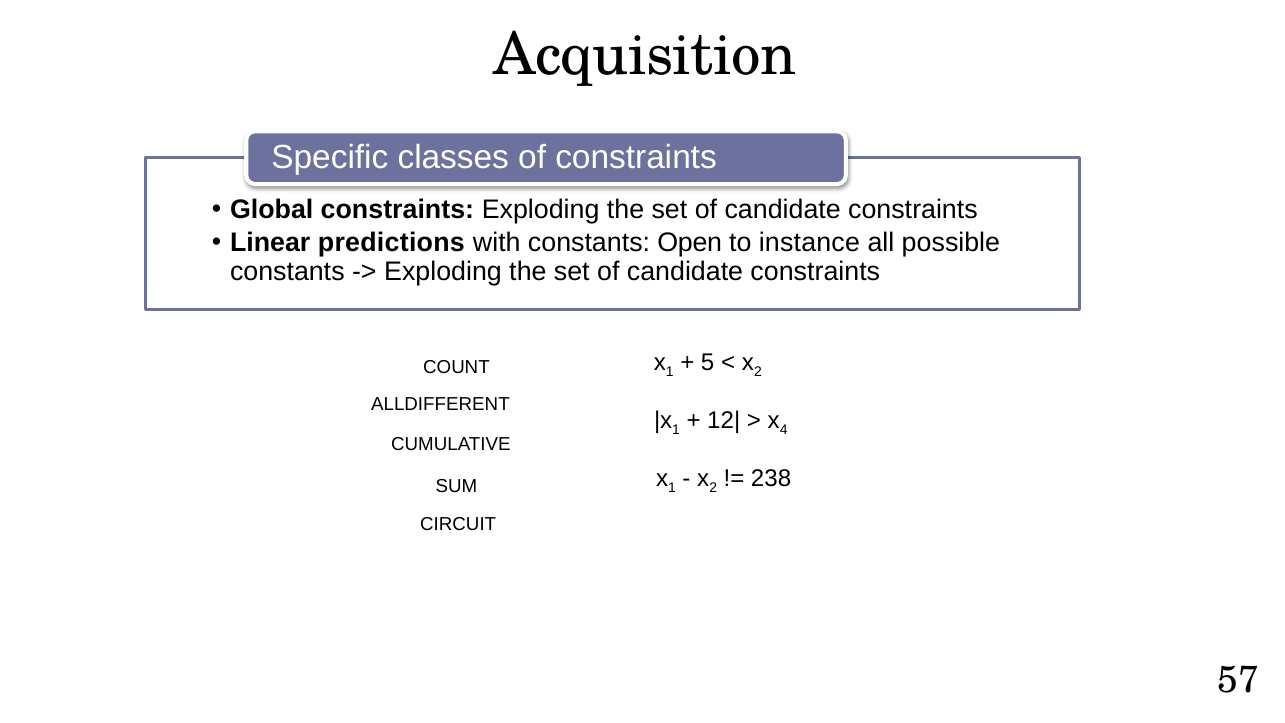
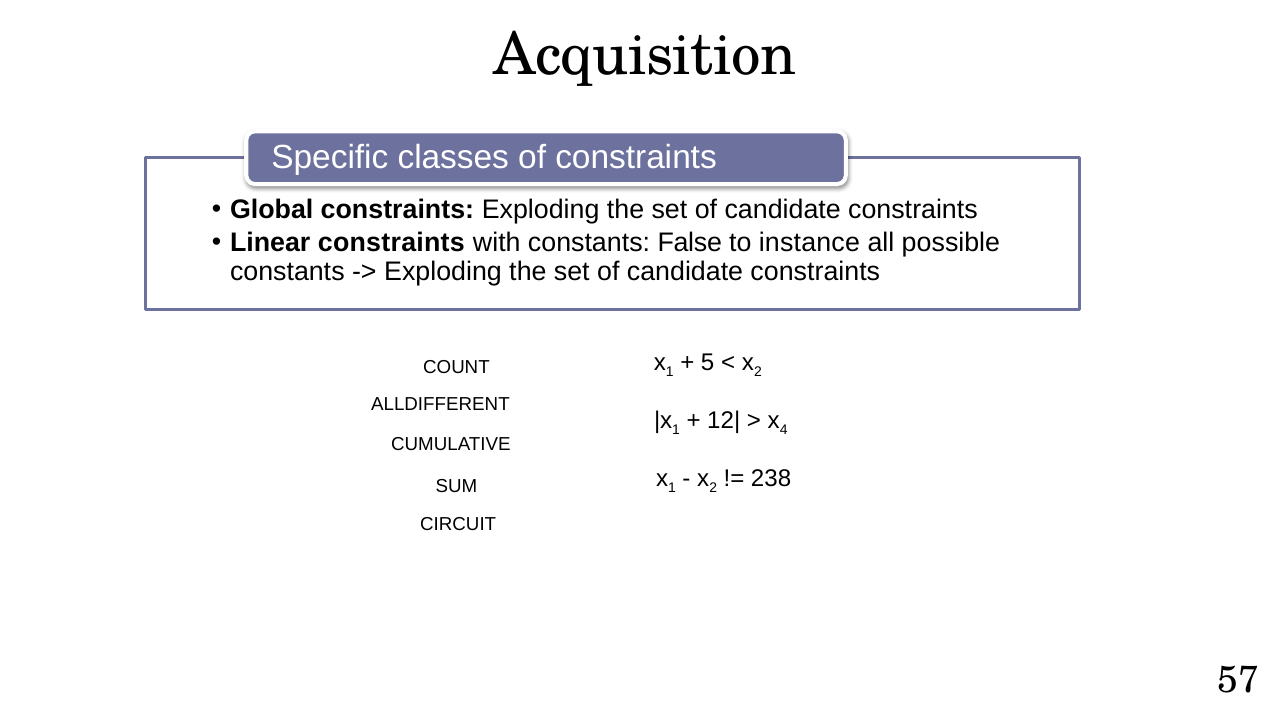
Linear predictions: predictions -> constraints
Open: Open -> False
